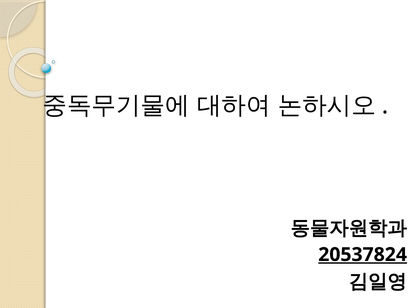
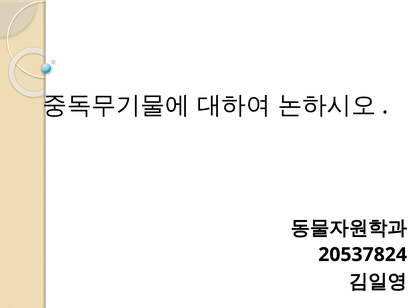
20537824 underline: present -> none
